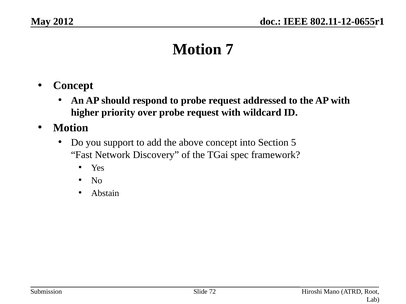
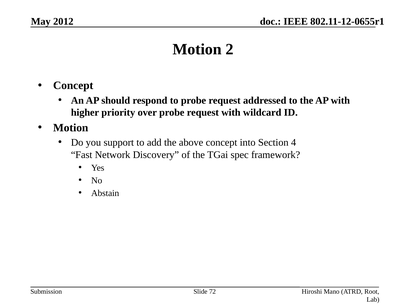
7: 7 -> 2
5: 5 -> 4
